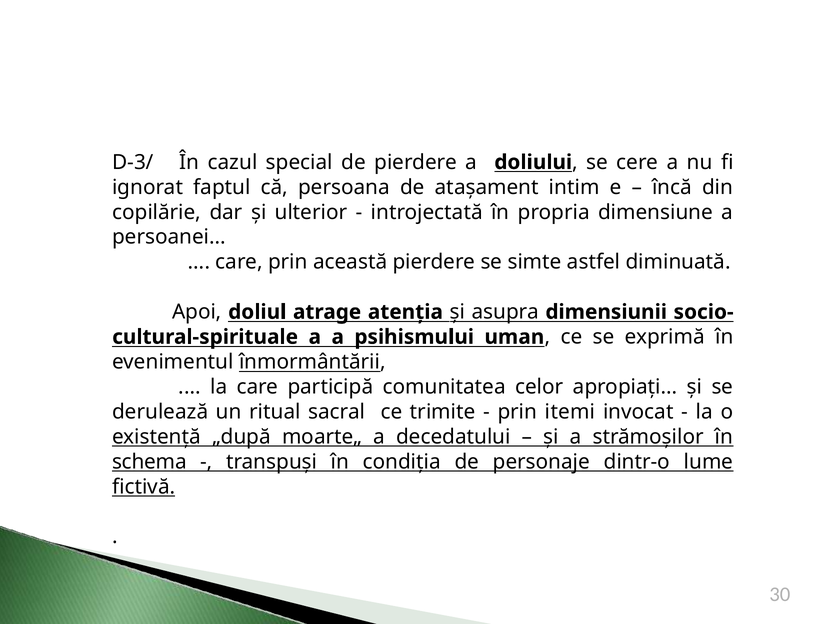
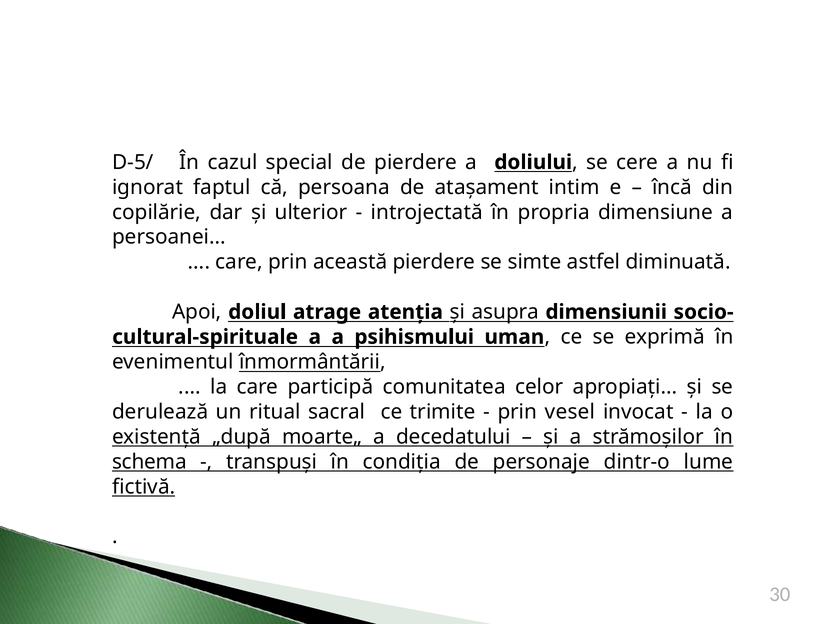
D-3/: D-3/ -> D-5/
itemi: itemi -> vesel
